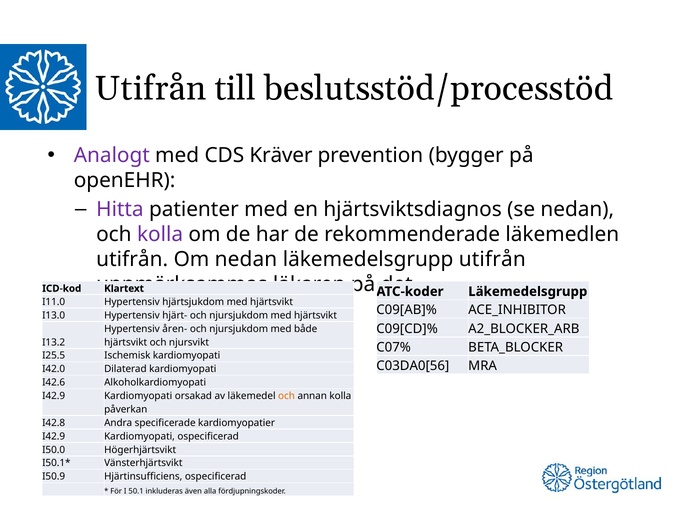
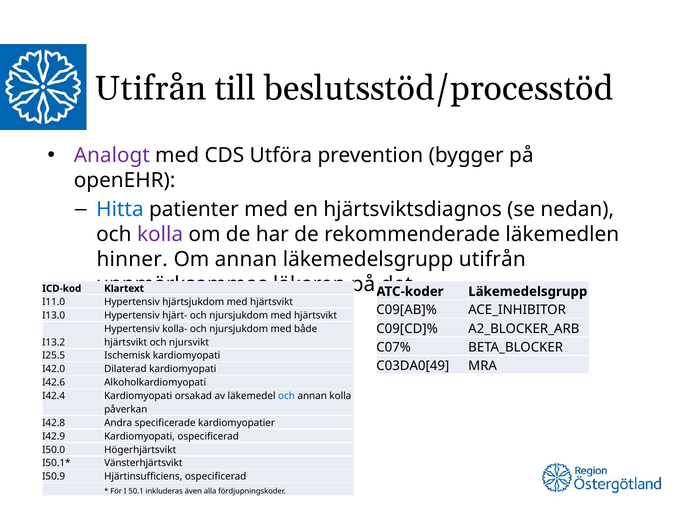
Kräver: Kräver -> Utföra
Hitta colour: purple -> blue
utifrån at (132, 260): utifrån -> hinner
Om nedan: nedan -> annan
åren-: åren- -> kolla-
C03DA0[56: C03DA0[56 -> C03DA0[49
I42.9 at (54, 396): I42.9 -> I42.4
och at (287, 396) colour: orange -> blue
